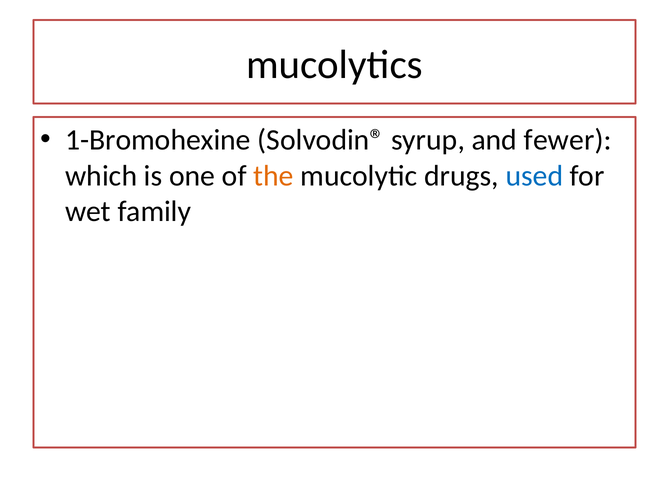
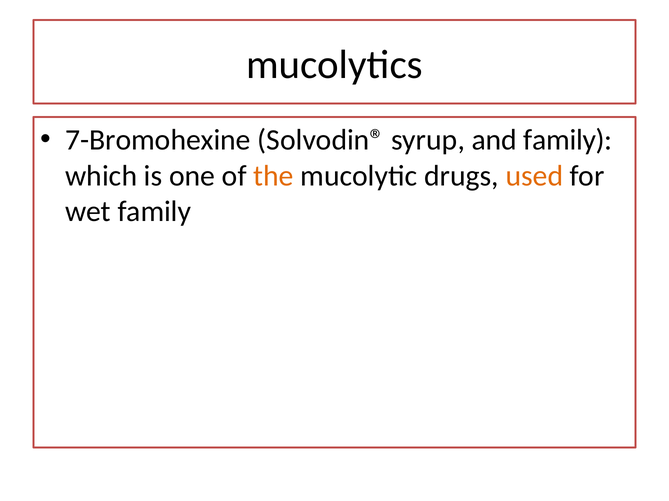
1-Bromohexine: 1-Bromohexine -> 7-Bromohexine
and fewer: fewer -> family
used colour: blue -> orange
